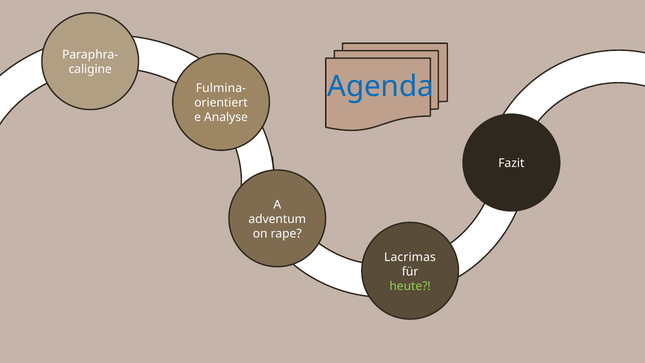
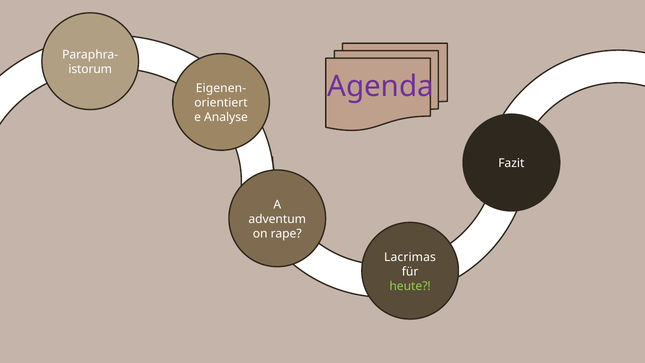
caligine: caligine -> istorum
Agenda colour: blue -> purple
Fulmina-: Fulmina- -> Eigenen-
